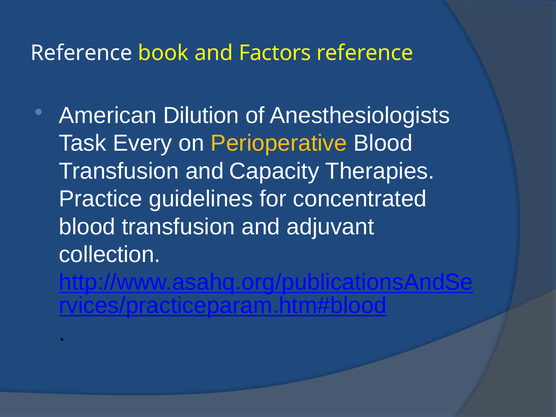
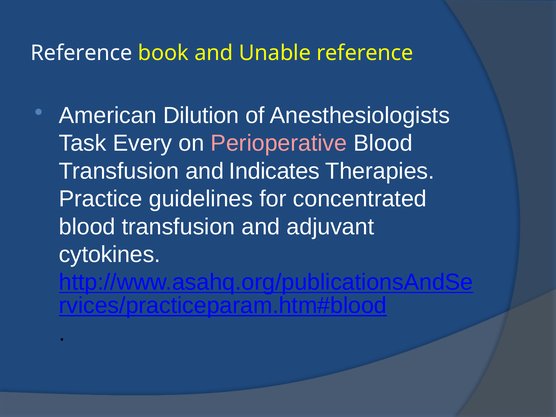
Factors: Factors -> Unable
Perioperative colour: yellow -> pink
Capacity: Capacity -> Indicates
collection: collection -> cytokines
